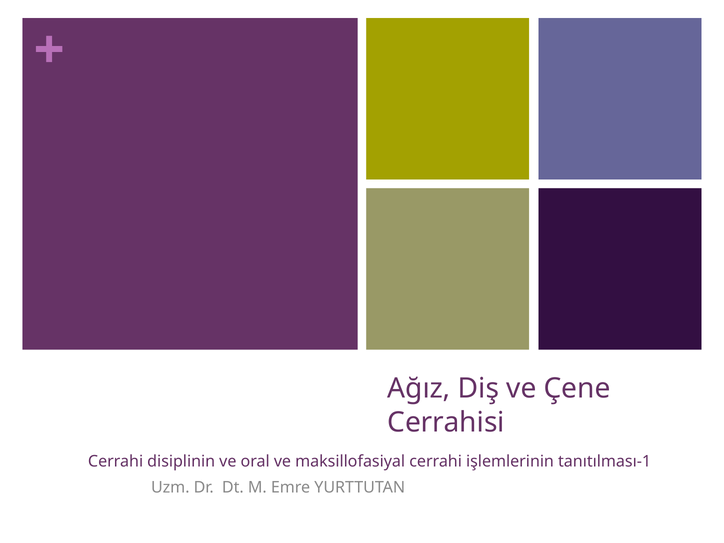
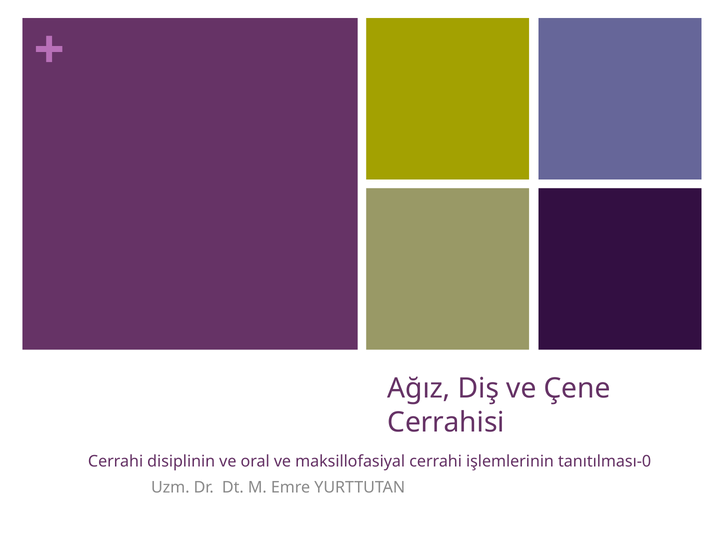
tanıtılması-1: tanıtılması-1 -> tanıtılması-0
